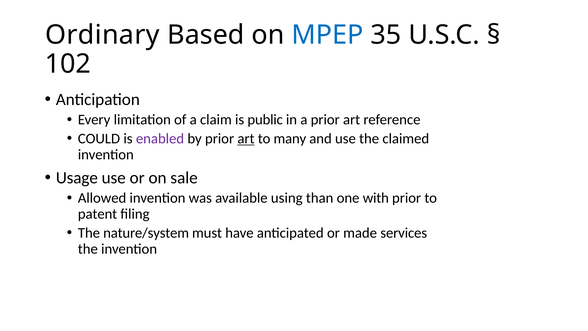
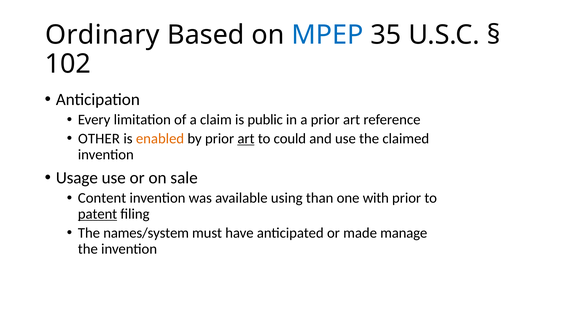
COULD: COULD -> OTHER
enabled colour: purple -> orange
many: many -> could
Allowed: Allowed -> Content
patent underline: none -> present
nature/system: nature/system -> names/system
services: services -> manage
